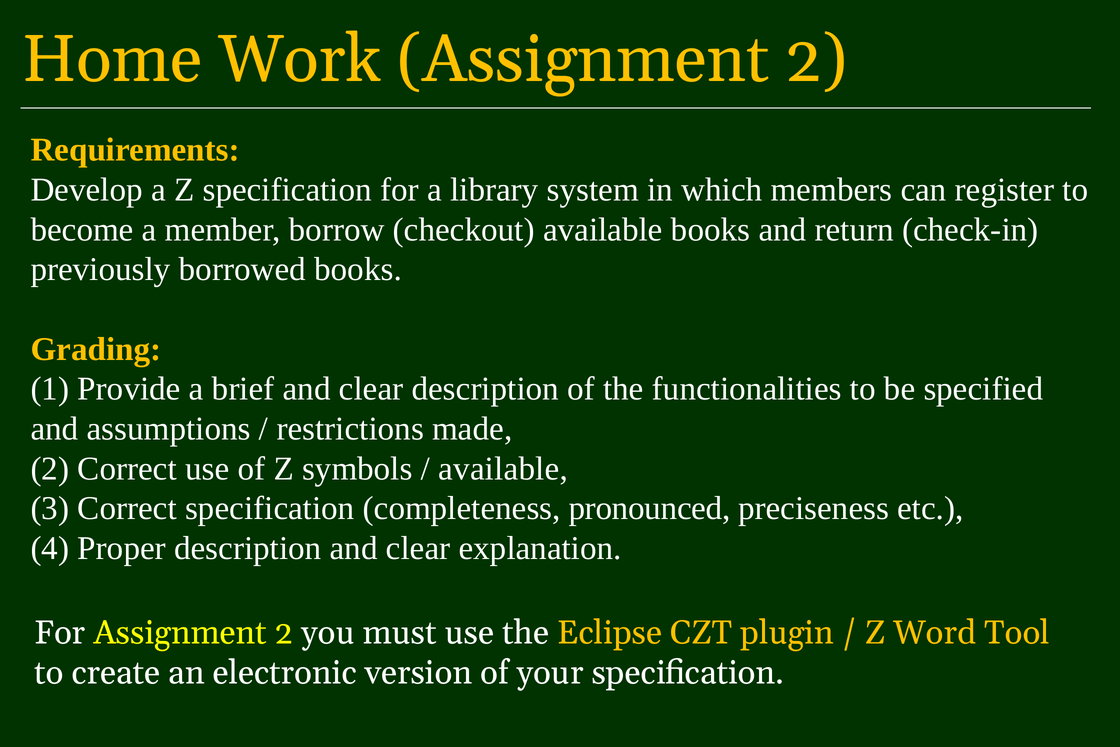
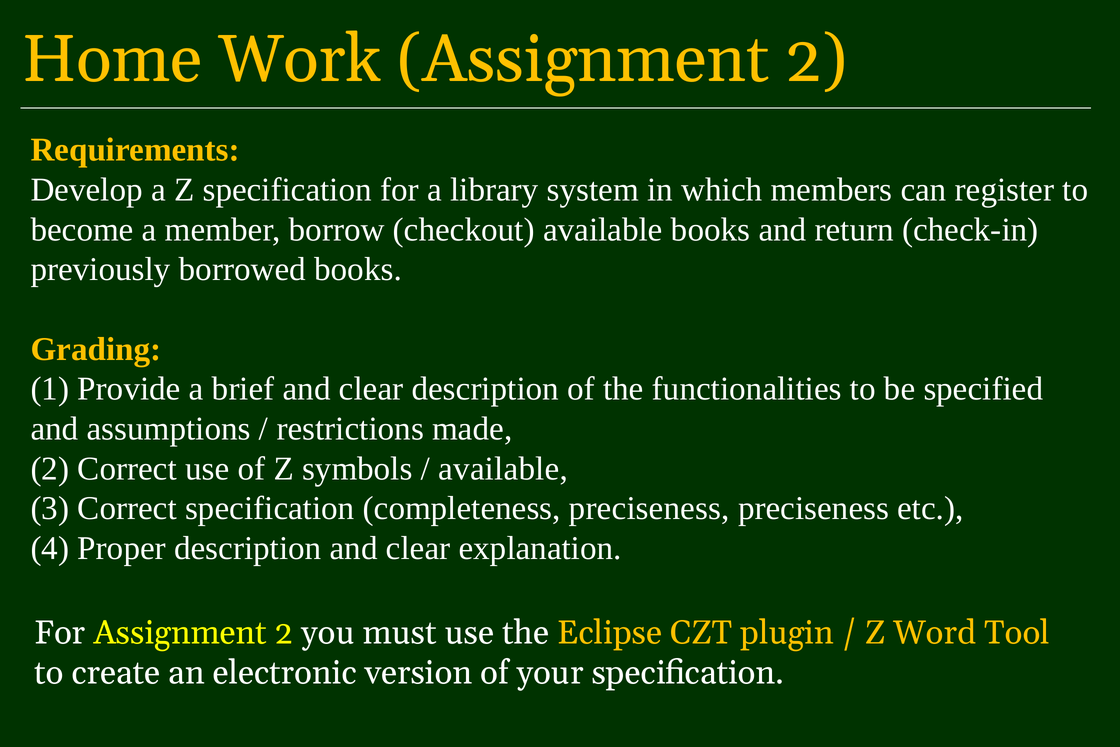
completeness pronounced: pronounced -> preciseness
